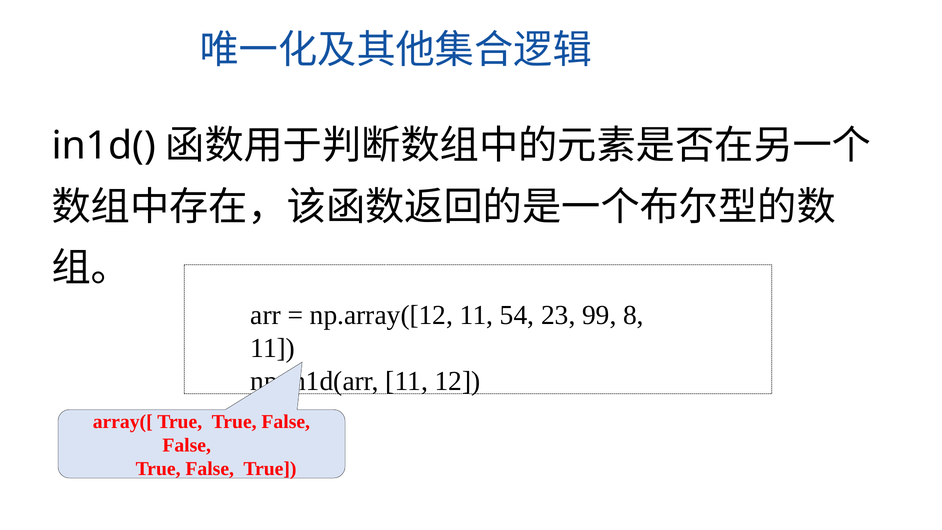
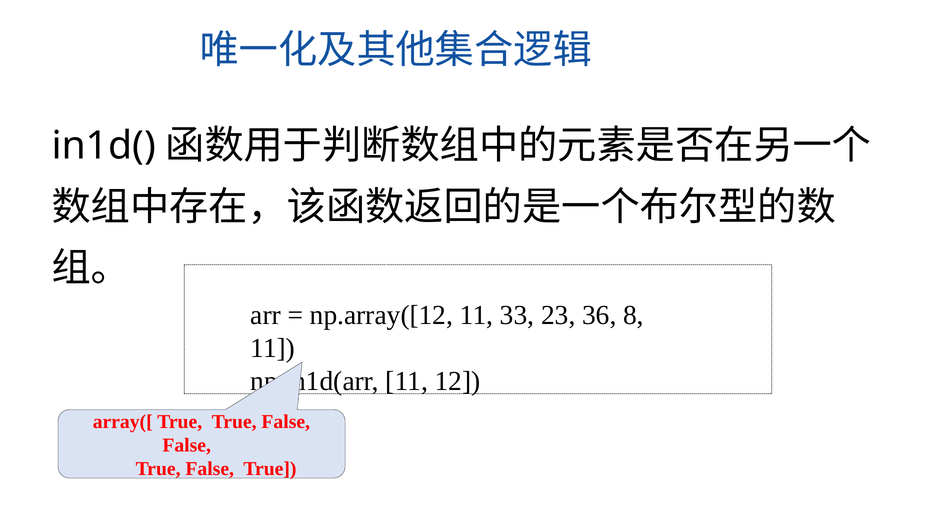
54: 54 -> 33
99: 99 -> 36
